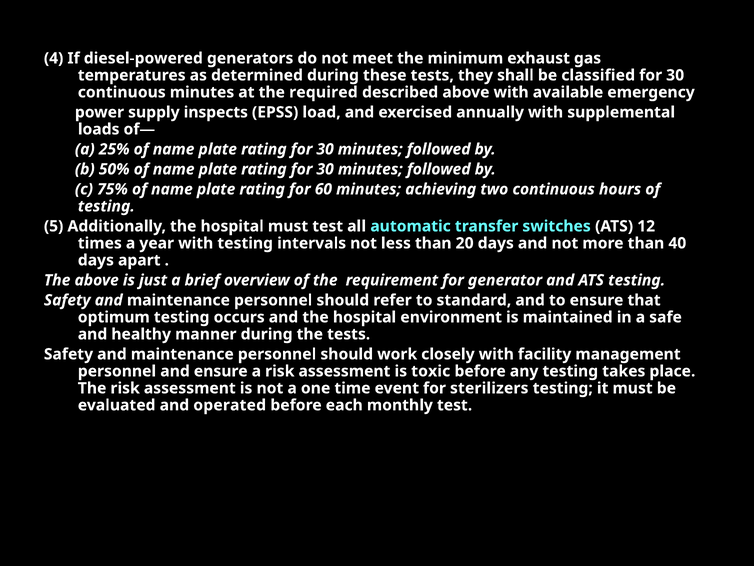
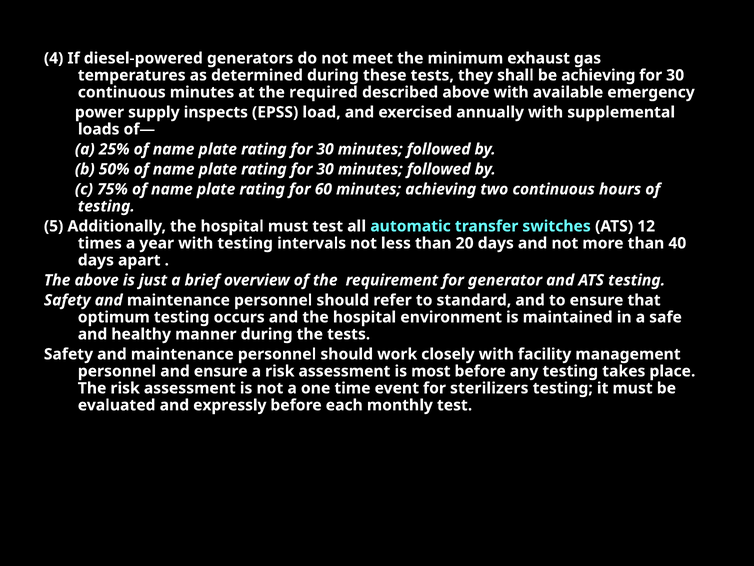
be classified: classified -> achieving
toxic: toxic -> most
operated: operated -> expressly
